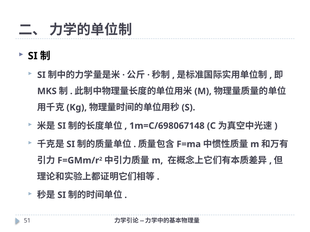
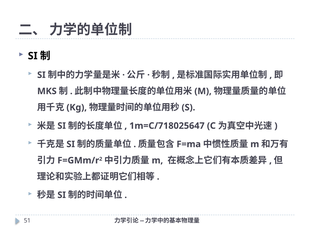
1m=C/698067148: 1m=C/698067148 -> 1m=C/718025647
